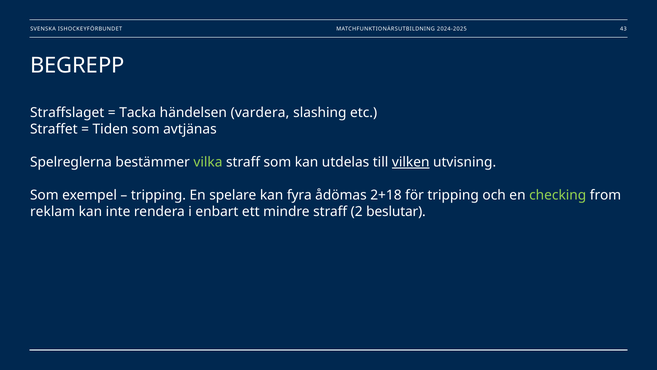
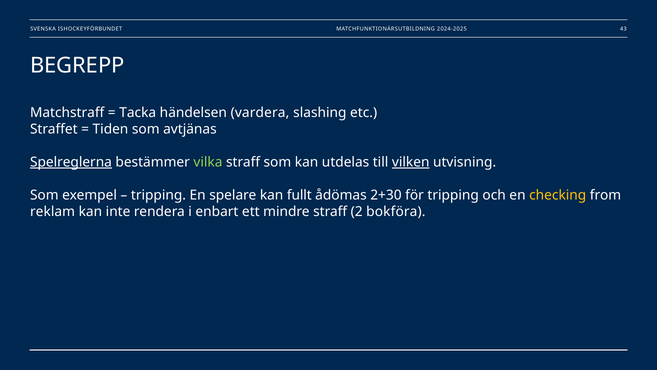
Straffslaget: Straffslaget -> Matchstraff
Spelreglerna underline: none -> present
fyra: fyra -> fullt
2+18: 2+18 -> 2+30
checking colour: light green -> yellow
beslutar: beslutar -> bokföra
